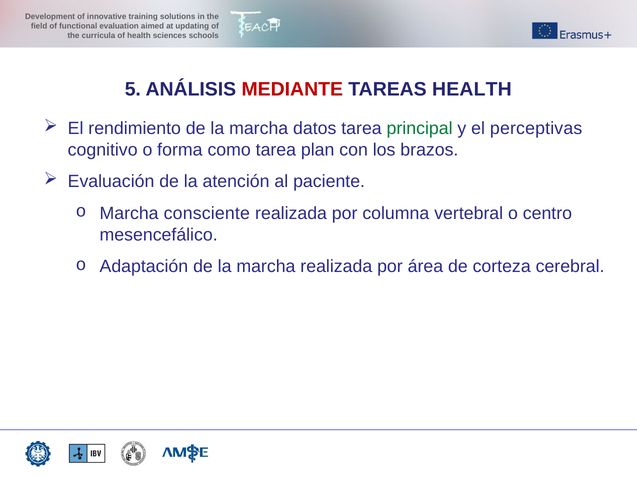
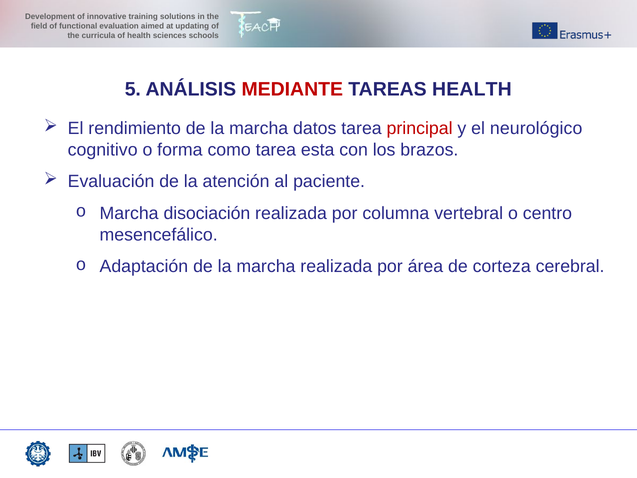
principal colour: green -> red
perceptivas: perceptivas -> neurológico
plan: plan -> esta
consciente: consciente -> disociación
